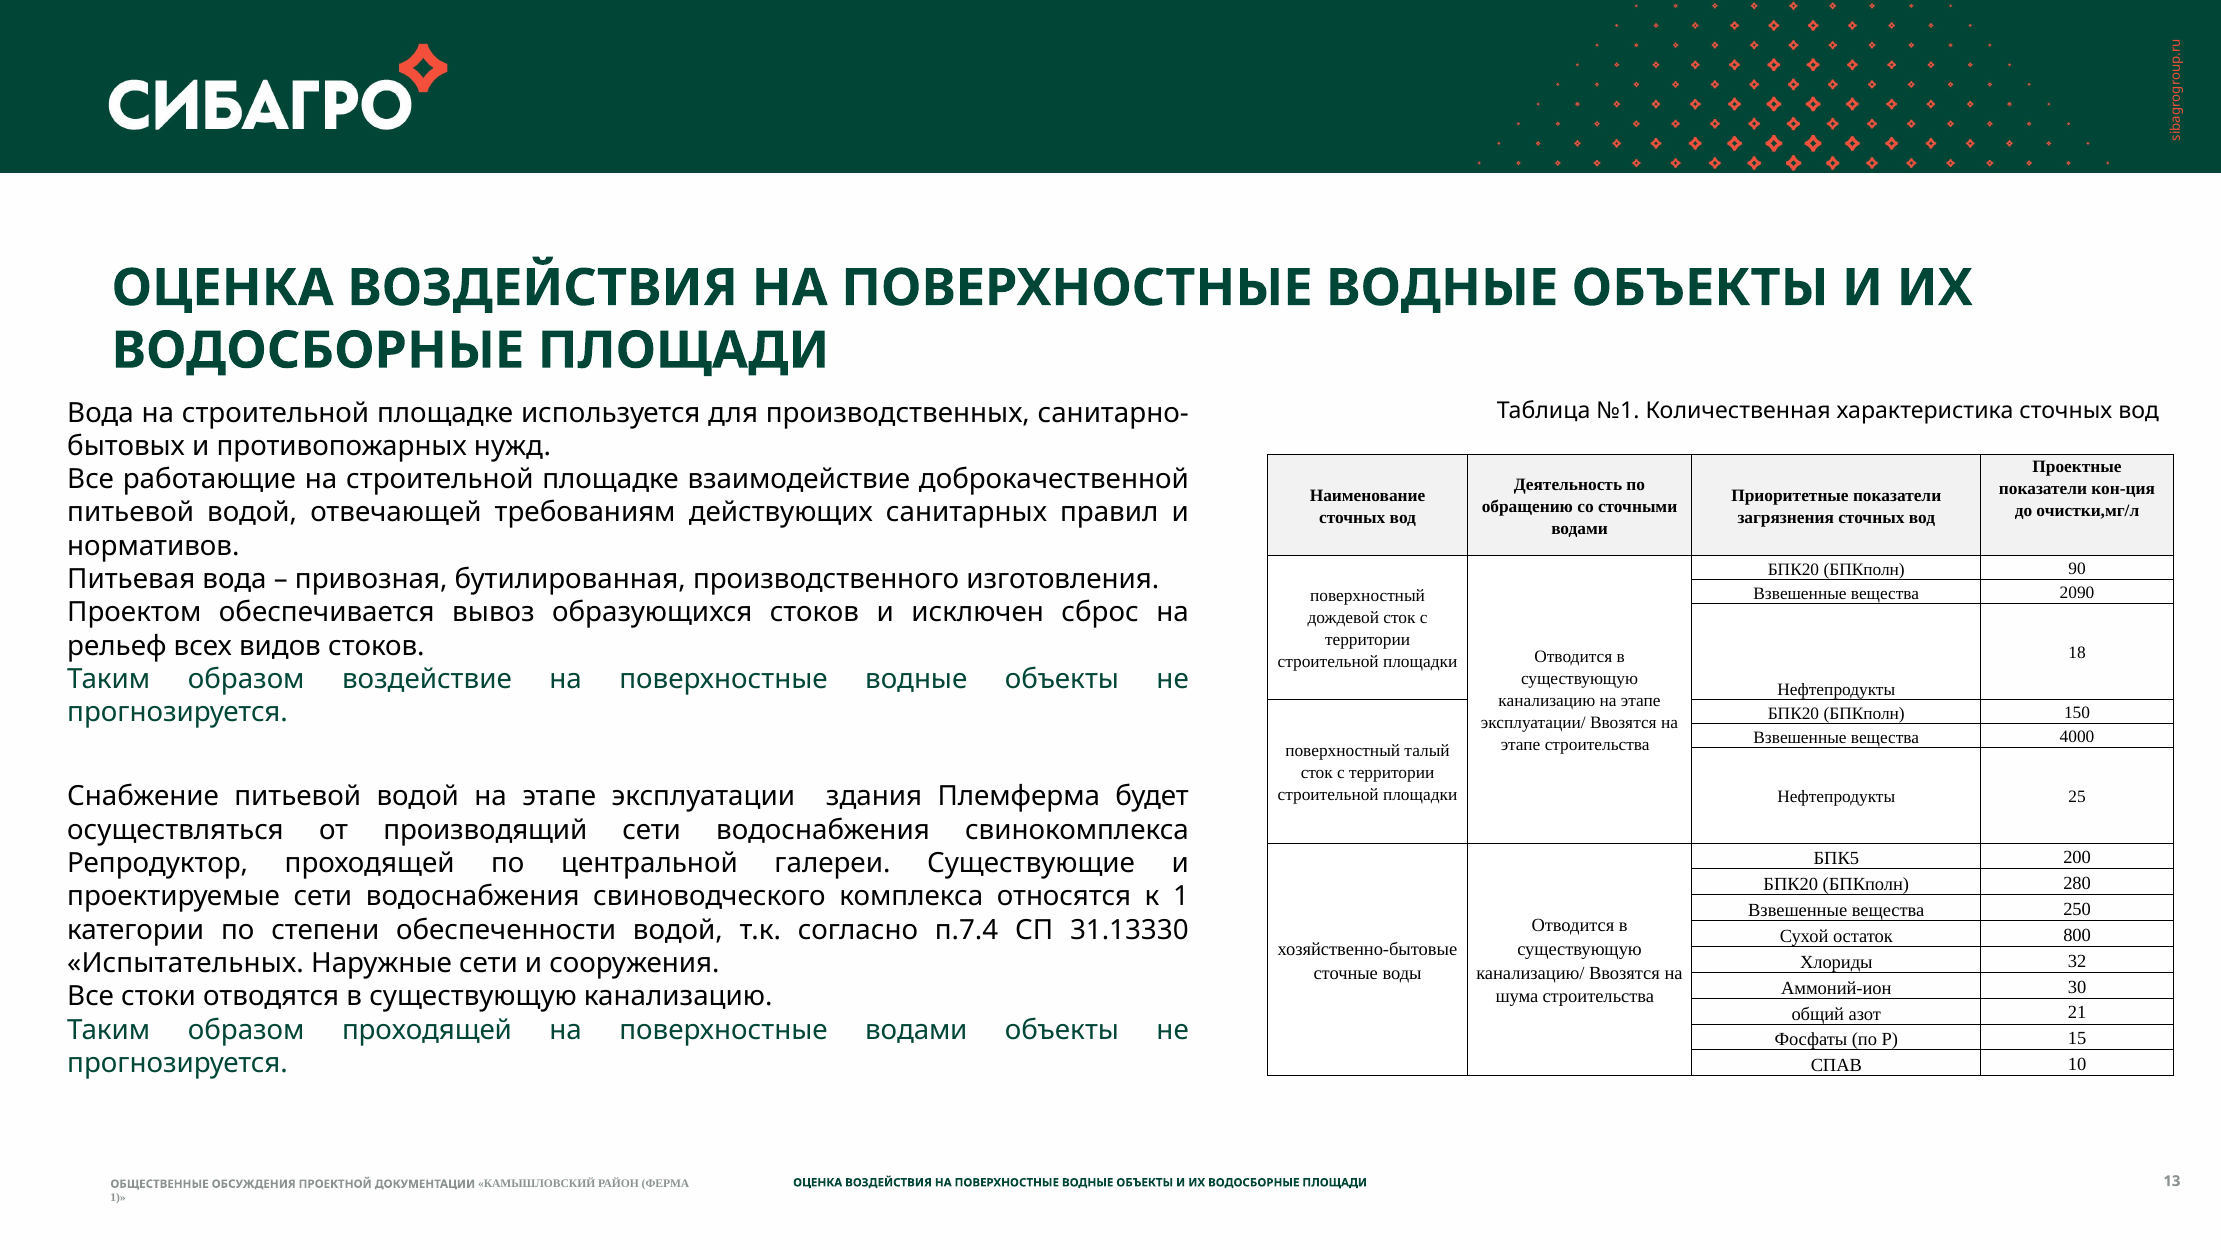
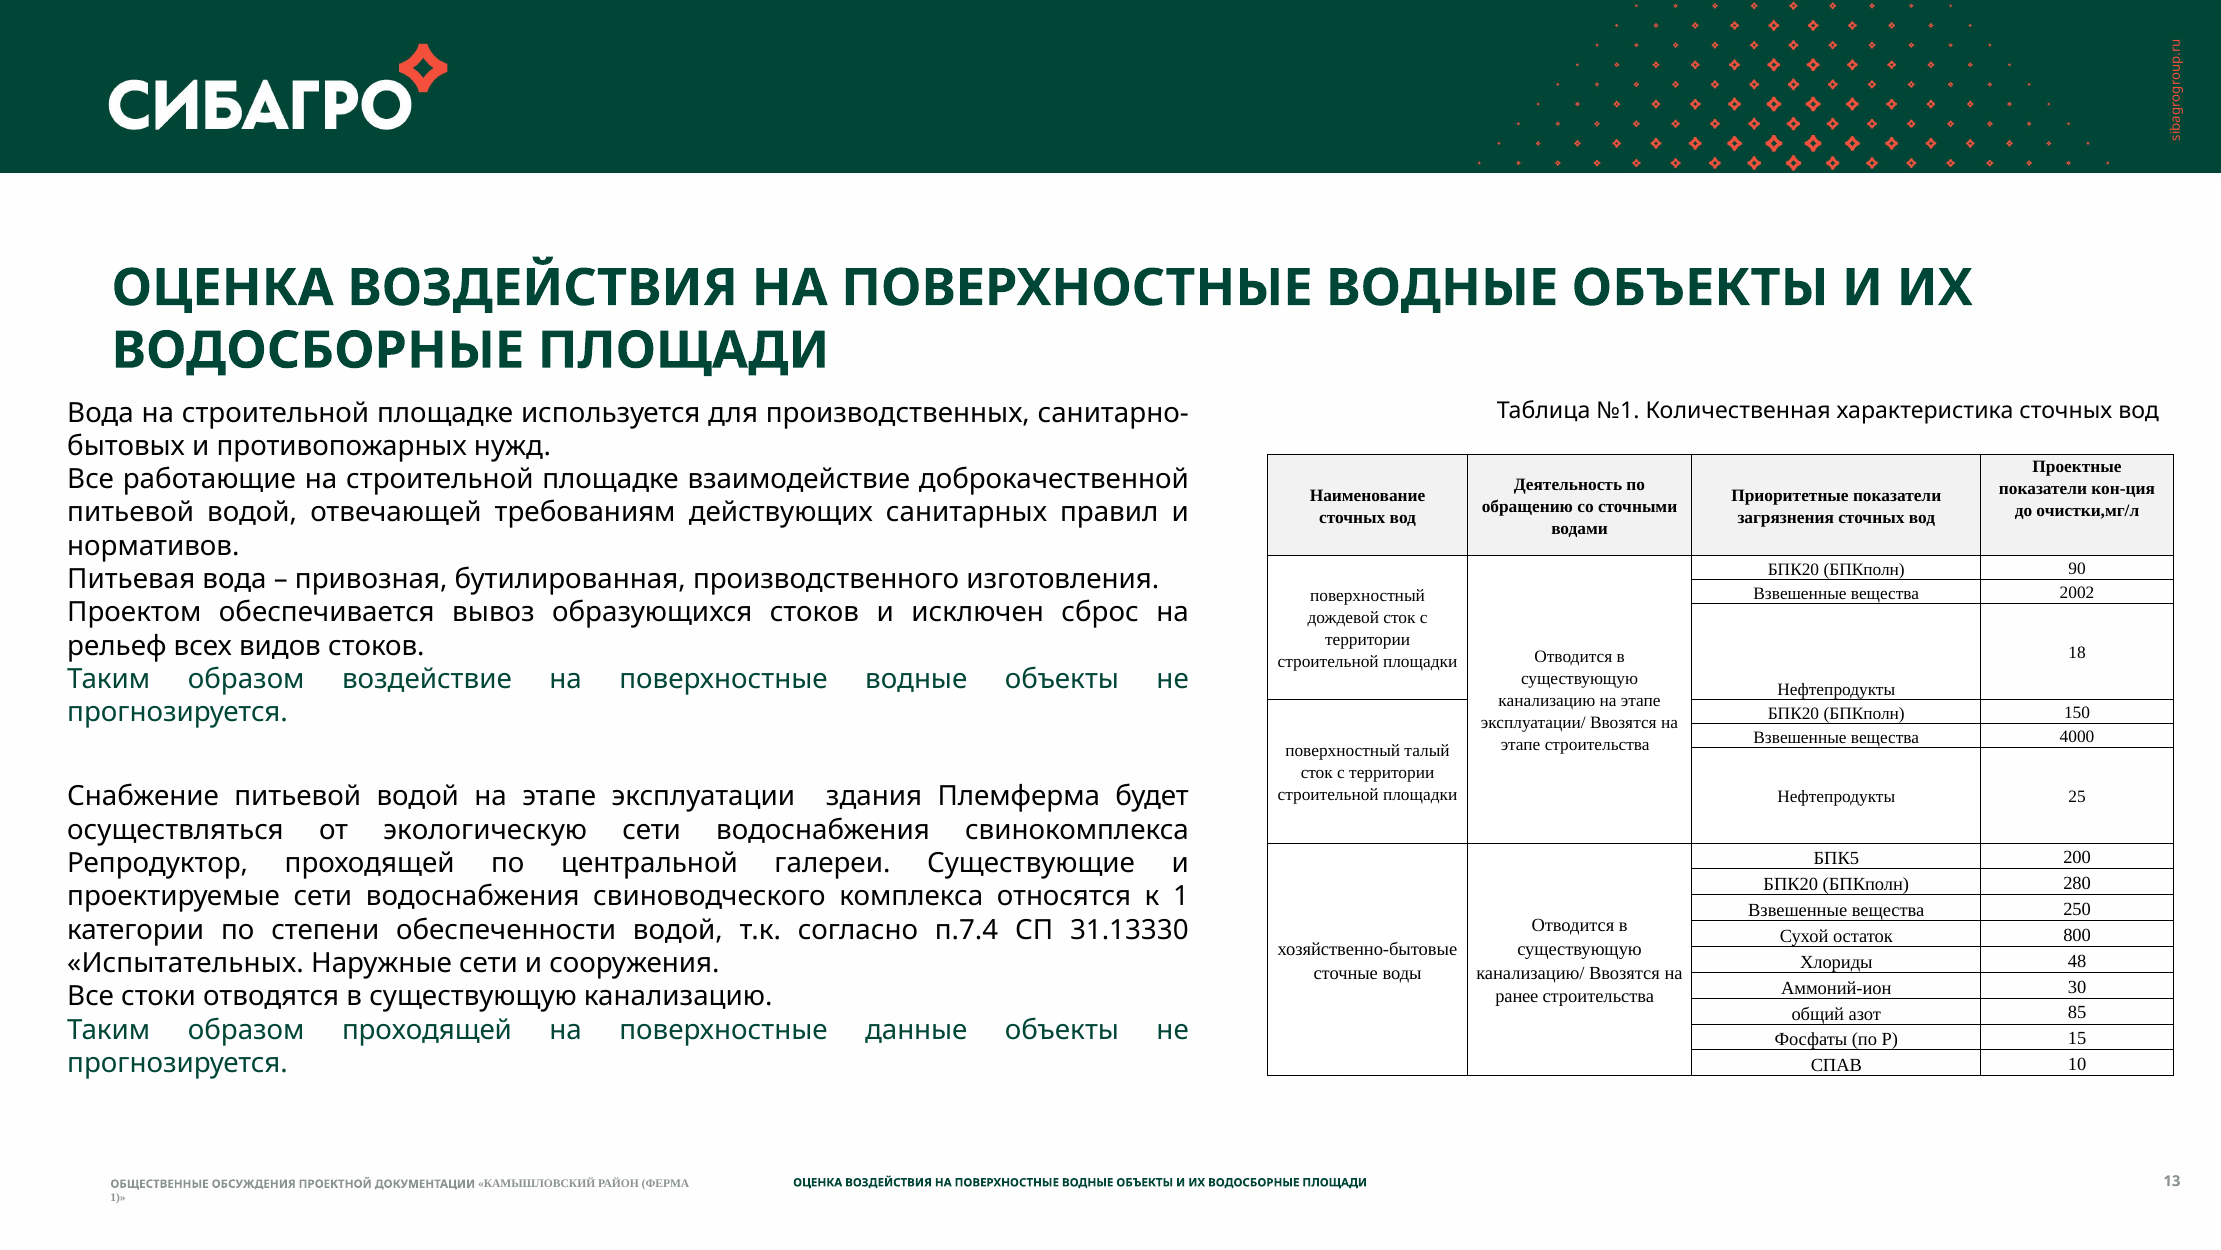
2090: 2090 -> 2002
производящий: производящий -> экологическую
32: 32 -> 48
шума: шума -> ранее
21: 21 -> 85
поверхностные водами: водами -> данные
